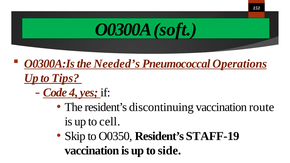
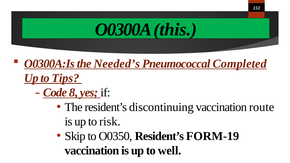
soft: soft -> this
Operations: Operations -> Completed
4: 4 -> 8
cell: cell -> risk
STAFF-19: STAFF-19 -> FORM-19
side: side -> well
